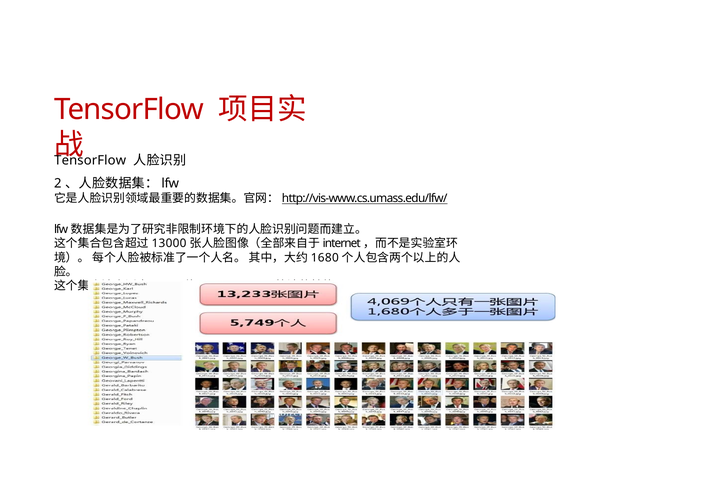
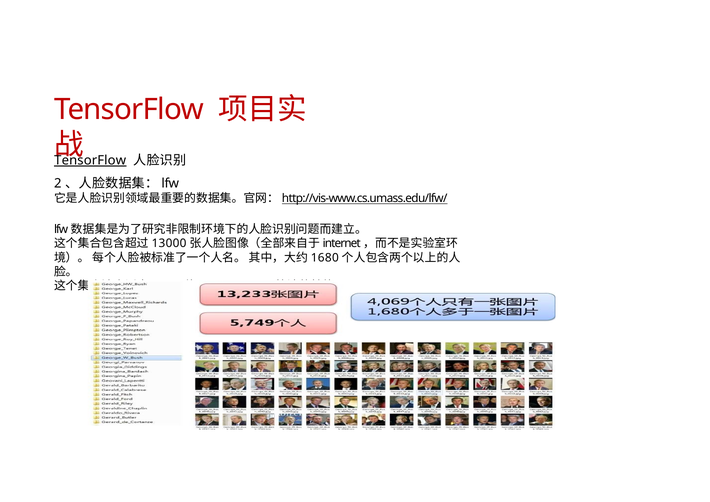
TensorFlow at (90, 160) underline: none -> present
